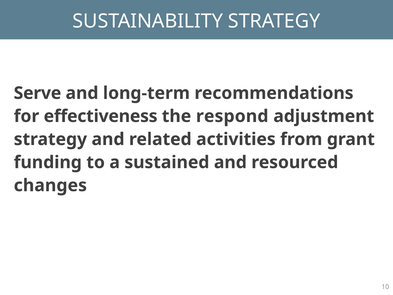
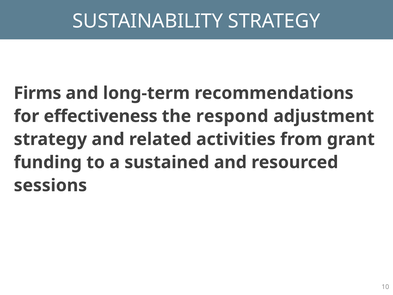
Serve: Serve -> Firms
changes: changes -> sessions
